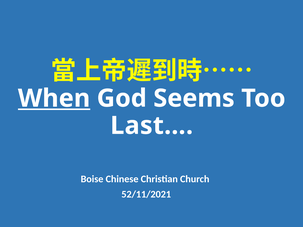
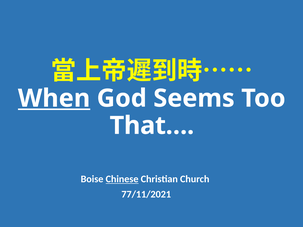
Last…: Last… -> That…
Chinese underline: none -> present
52/11/2021: 52/11/2021 -> 77/11/2021
